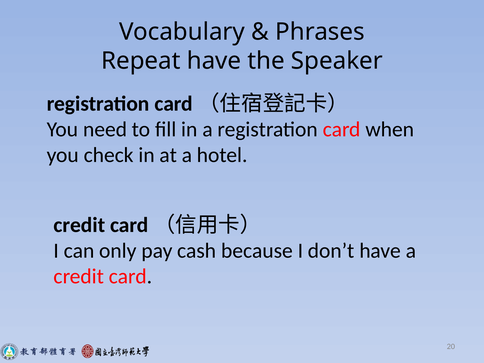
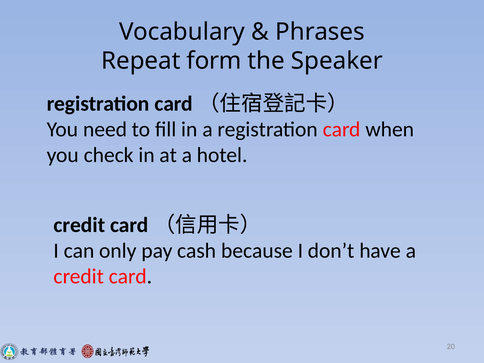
Repeat have: have -> form
